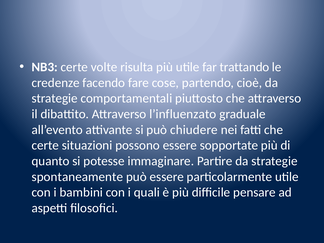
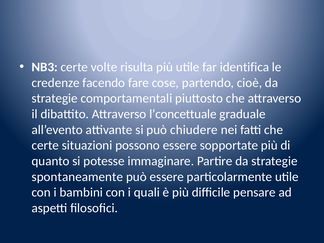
trattando: trattando -> identifica
l’influenzato: l’influenzato -> l’concettuale
